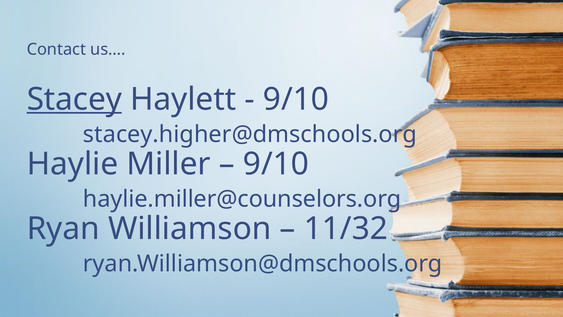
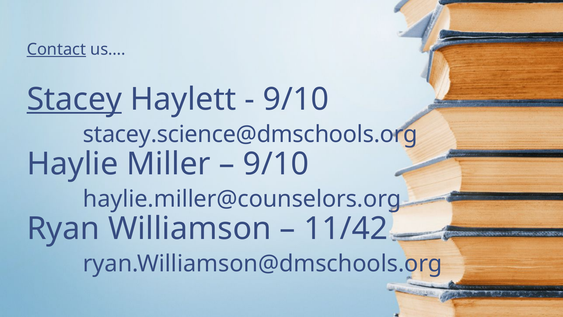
Contact underline: none -> present
stacey.higher@dmschools.org: stacey.higher@dmschools.org -> stacey.science@dmschools.org
11/32: 11/32 -> 11/42
